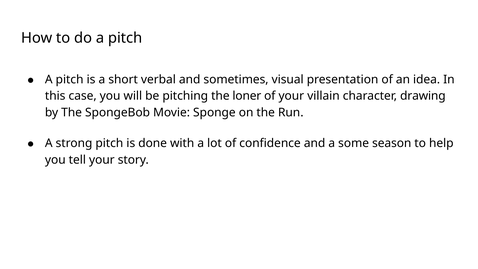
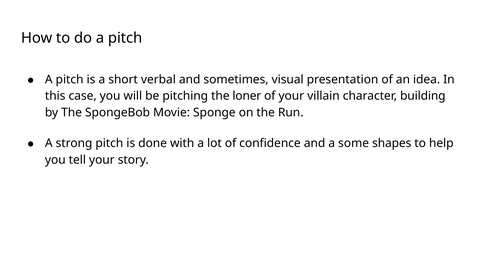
drawing: drawing -> building
season: season -> shapes
